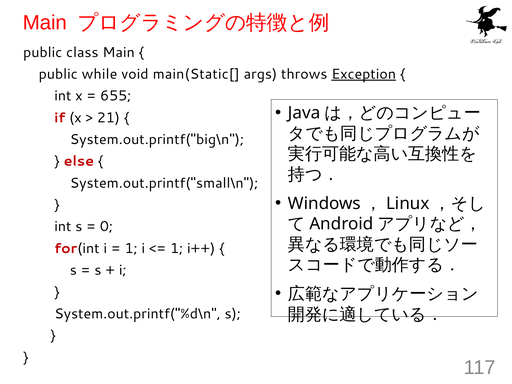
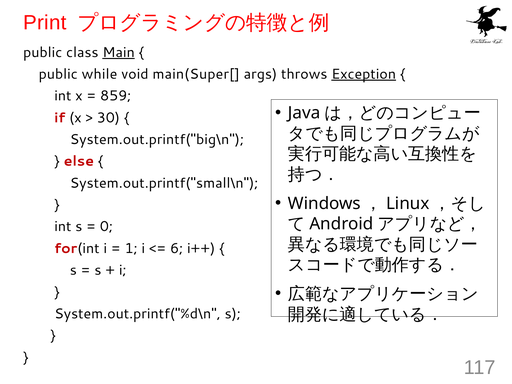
Main at (45, 23): Main -> Print
Main at (119, 52) underline: none -> present
main(Static[: main(Static[ -> main(Super[
655: 655 -> 859
21: 21 -> 30
1 at (177, 248): 1 -> 6
